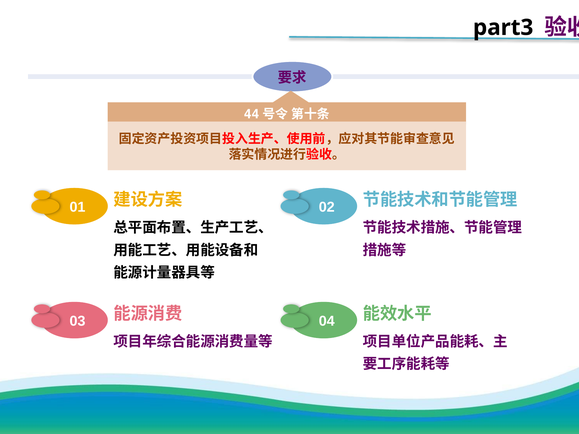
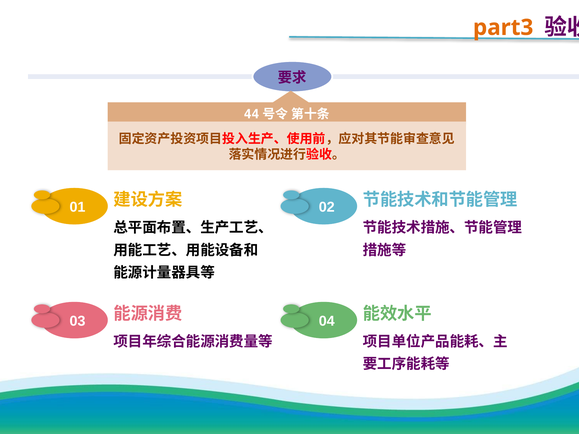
part3 colour: black -> orange
